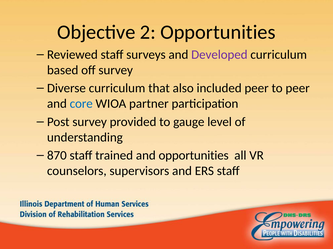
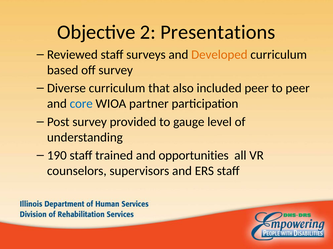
2 Opportunities: Opportunities -> Presentations
Developed colour: purple -> orange
870: 870 -> 190
